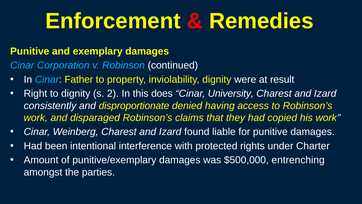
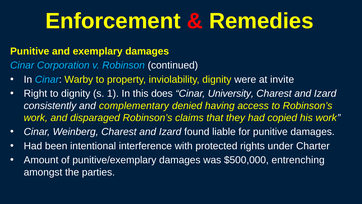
Father: Father -> Warby
result: result -> invite
2: 2 -> 1
disproportionate: disproportionate -> complementary
